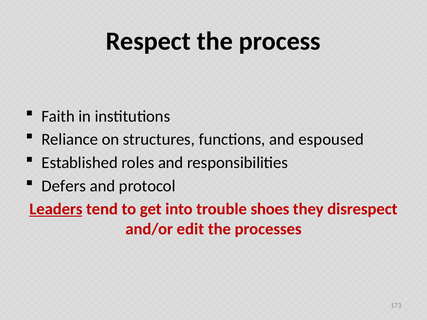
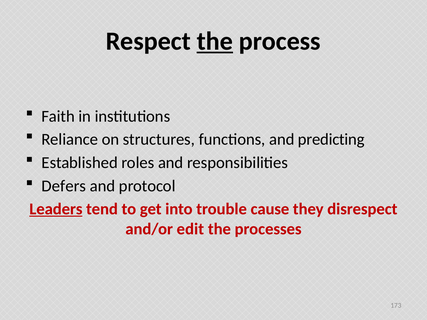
the at (215, 41) underline: none -> present
espoused: espoused -> predicting
shoes: shoes -> cause
